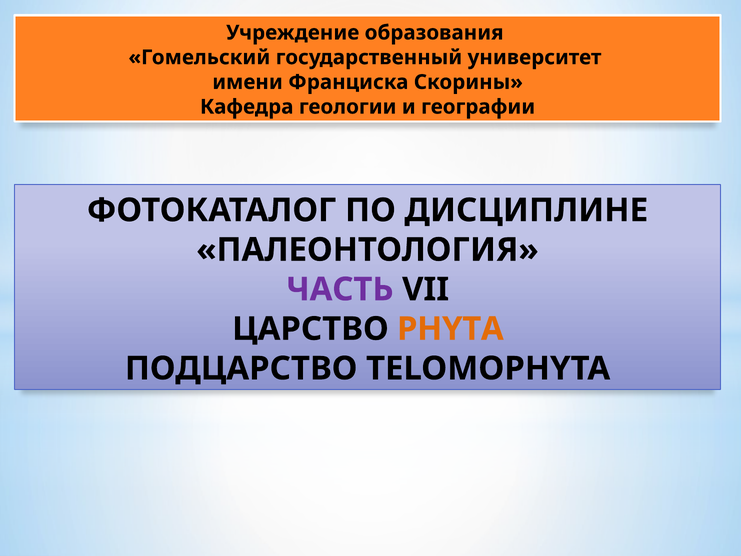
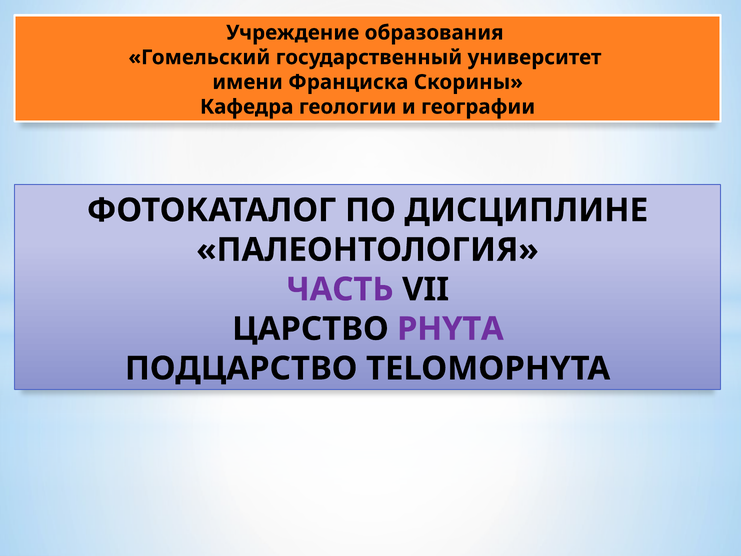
PHYTA colour: orange -> purple
